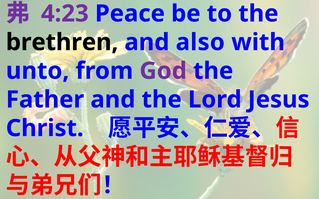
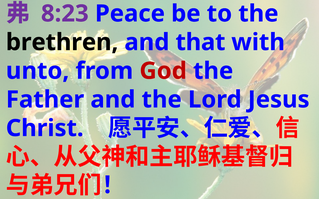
4:23: 4:23 -> 8:23
also: also -> that
God colour: purple -> red
